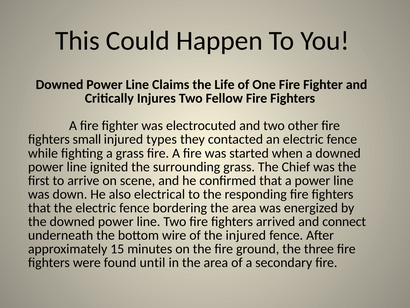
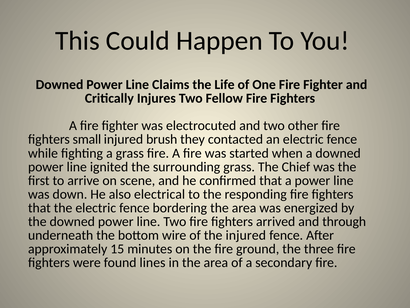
types: types -> brush
connect: connect -> through
until: until -> lines
